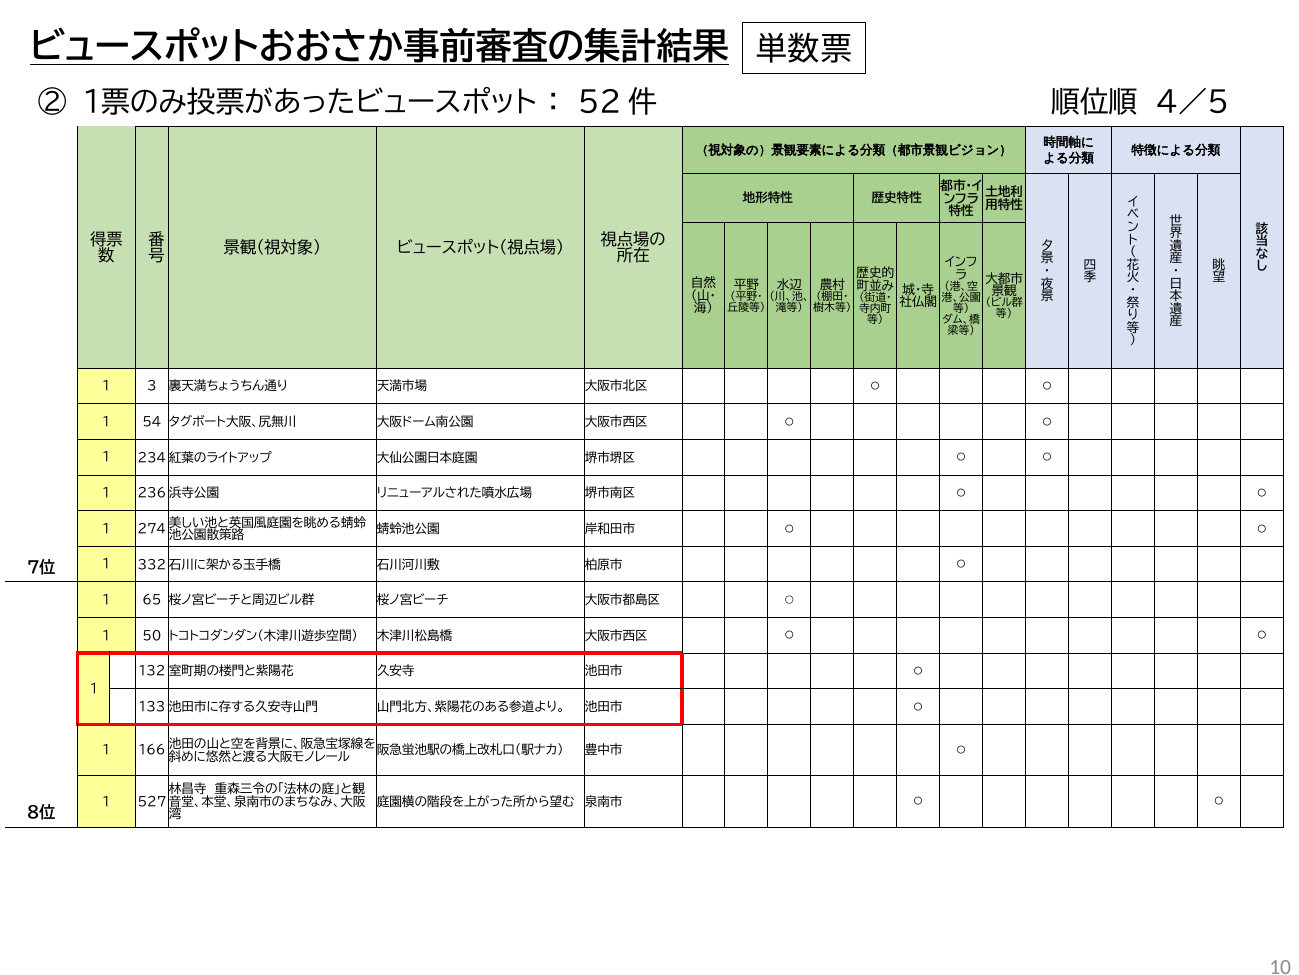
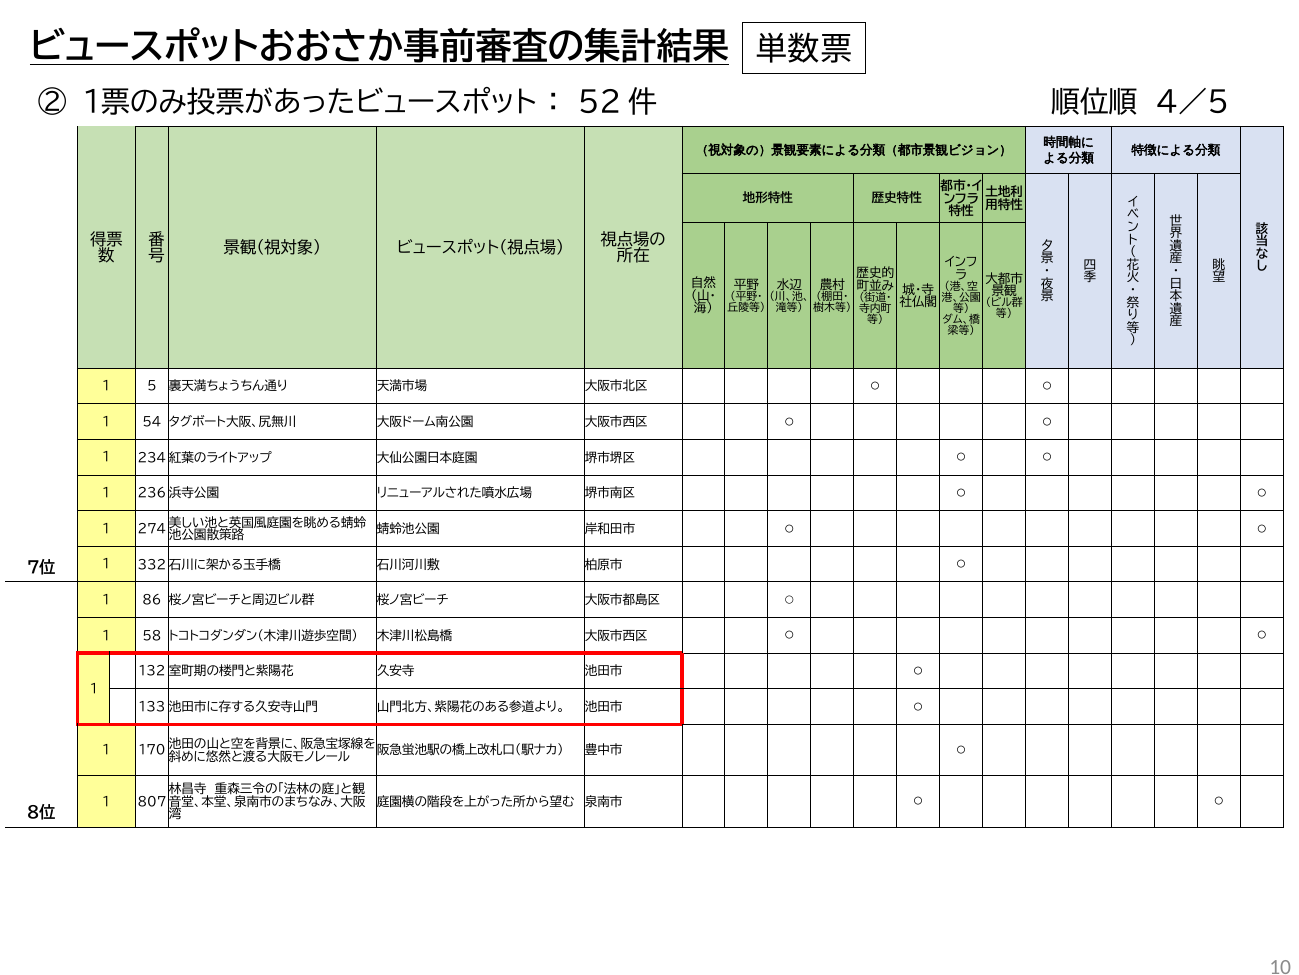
3: 3 -> 5
65: 65 -> 86
50: 50 -> 58
166: 166 -> 170
527: 527 -> 807
